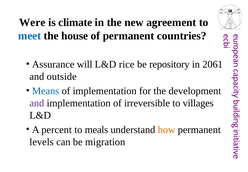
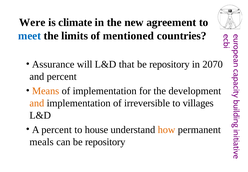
house: house -> limits
of permanent: permanent -> mentioned
rice: rice -> that
2061: 2061 -> 2070
and outside: outside -> percent
Means colour: blue -> orange
and at (37, 103) colour: purple -> orange
meals: meals -> house
levels: levels -> meals
can be migration: migration -> repository
